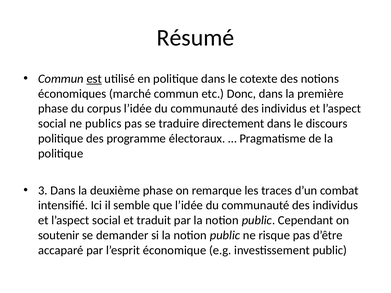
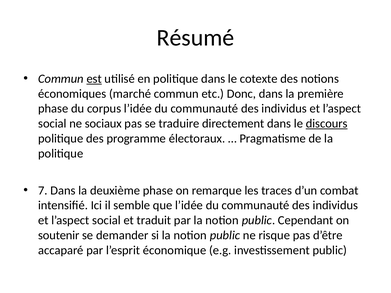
publics: publics -> sociaux
discours underline: none -> present
3: 3 -> 7
